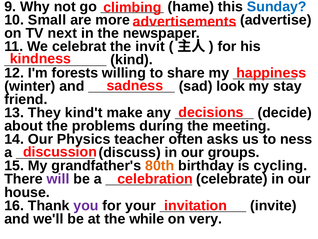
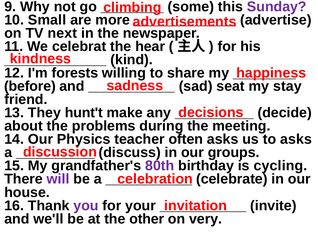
hame: hame -> some
Sunday colour: blue -> purple
invit: invit -> hear
winter: winter -> before
look: look -> seat
kind't: kind't -> hunt't
to ness: ness -> asks
80th colour: orange -> purple
while: while -> other
